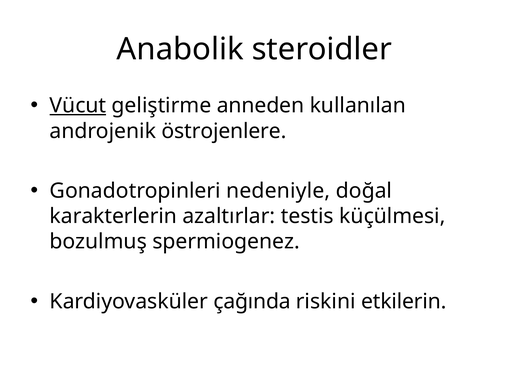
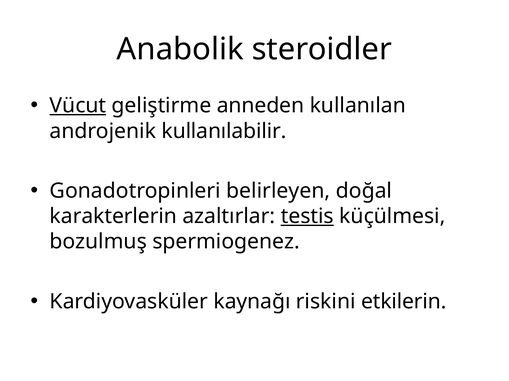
östrojenlere: östrojenlere -> kullanılabilir
nedeniyle: nedeniyle -> belirleyen
testis underline: none -> present
çağında: çağında -> kaynağı
